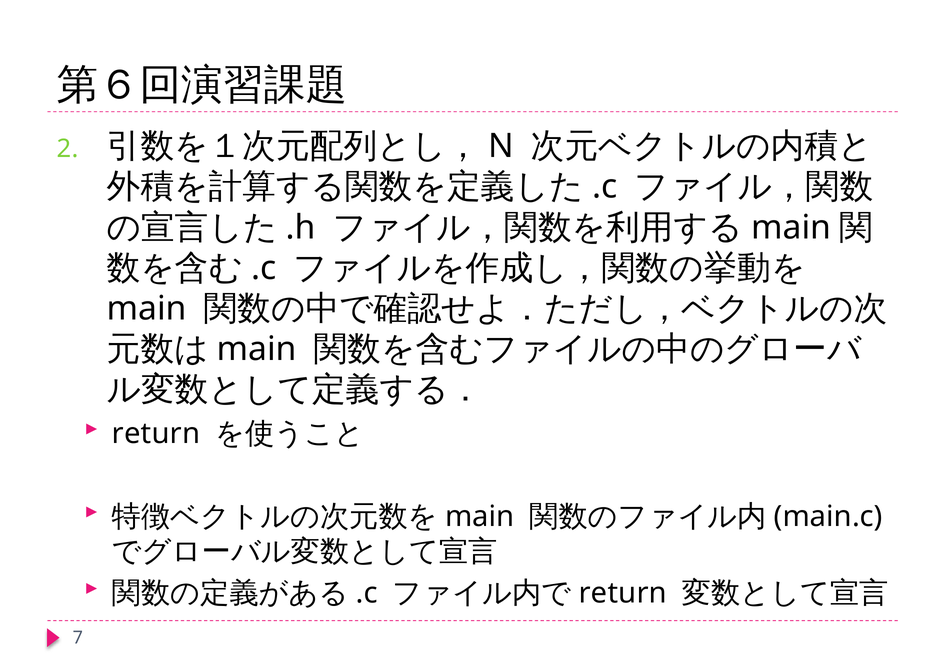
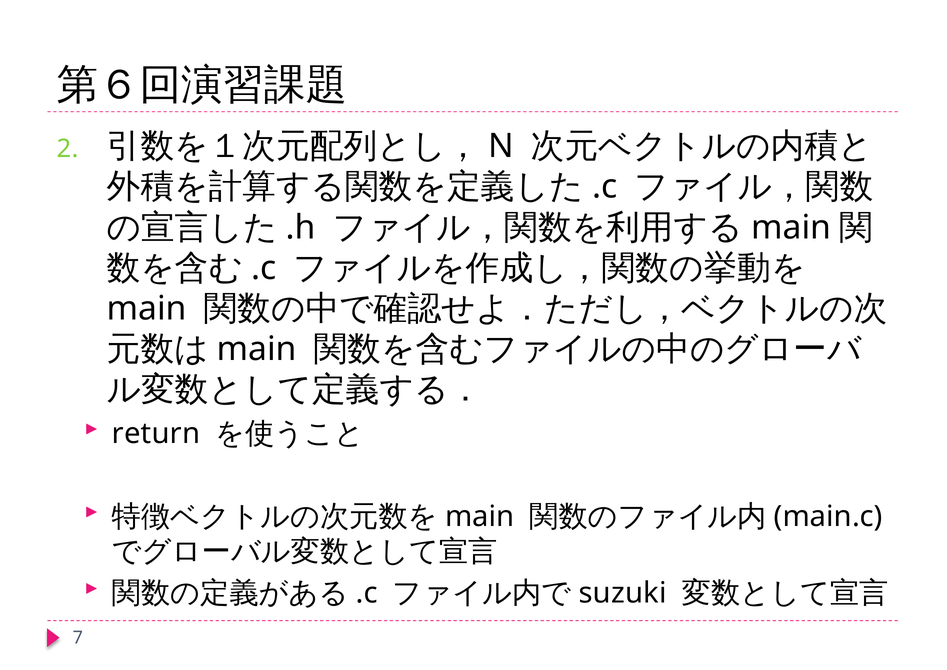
return at (623, 593): return -> suzuki
